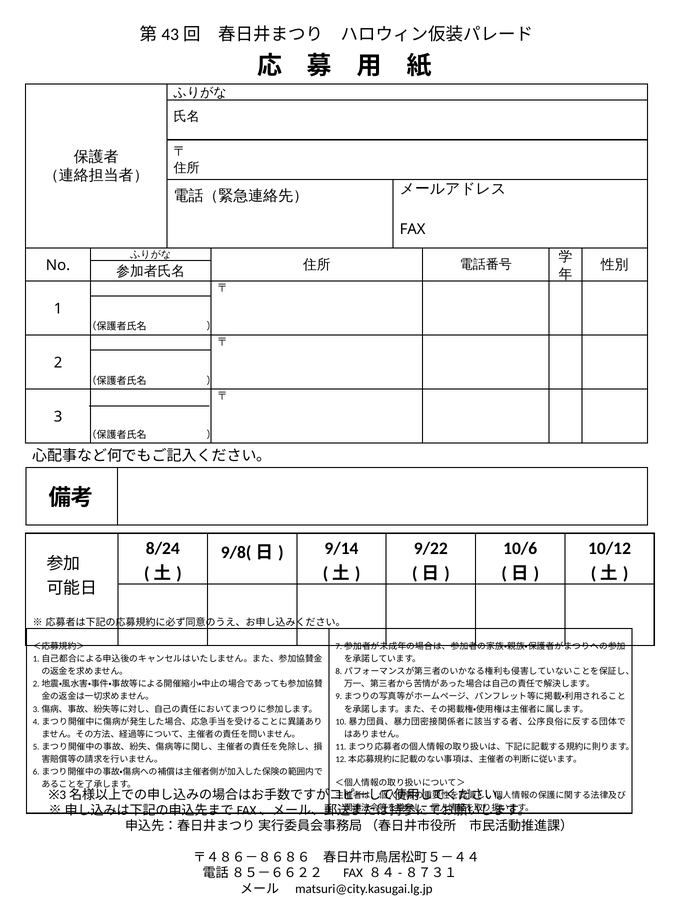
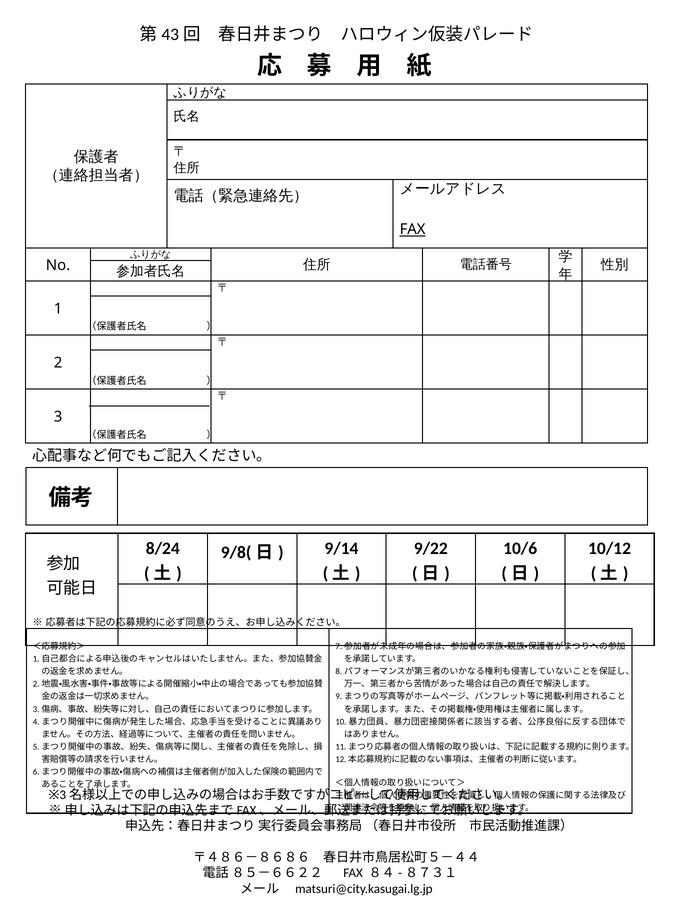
FAX at (413, 230) underline: none -> present
